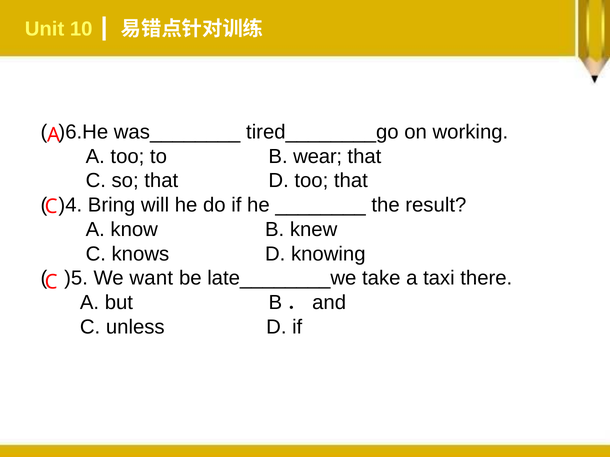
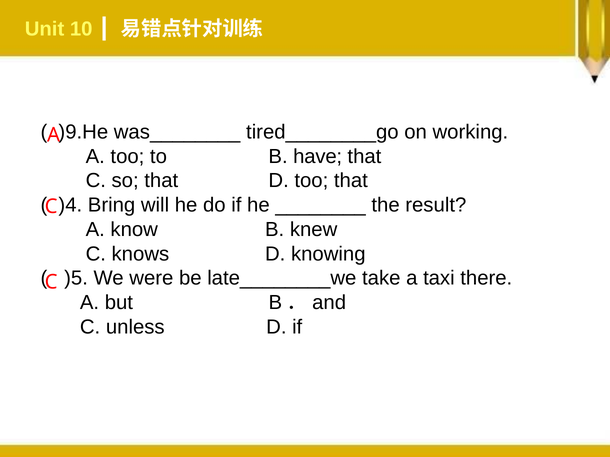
)6.He: )6.He -> )9.He
wear: wear -> have
want: want -> were
